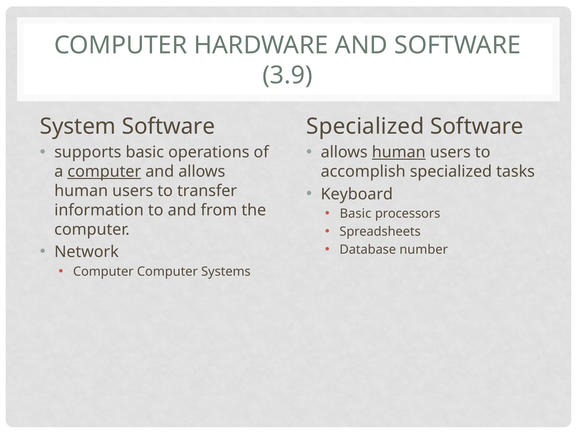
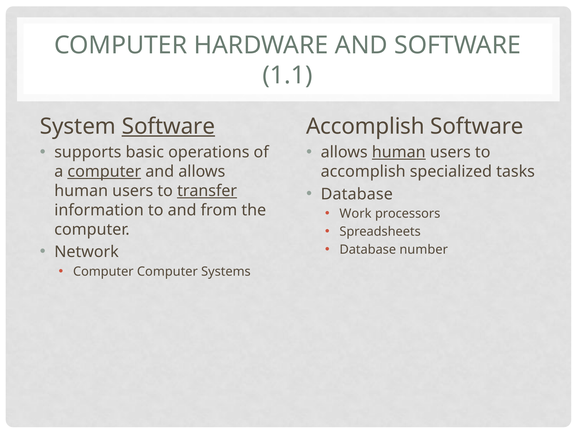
3.9: 3.9 -> 1.1
Software at (168, 126) underline: none -> present
Specialized at (365, 126): Specialized -> Accomplish
Keyboard at (357, 194): Keyboard -> Database
transfer underline: none -> present
Basic at (356, 214): Basic -> Work
